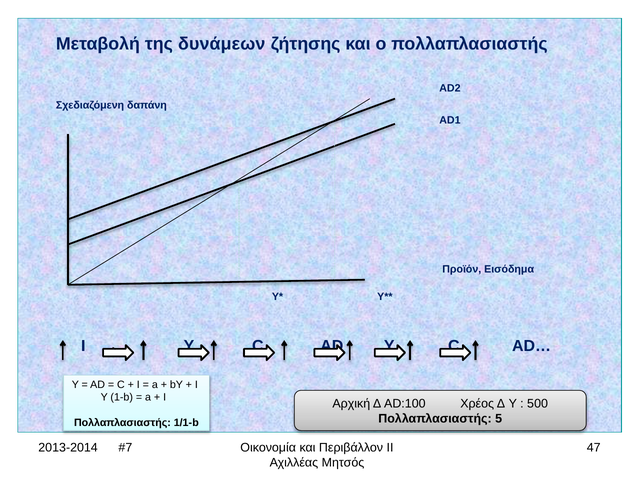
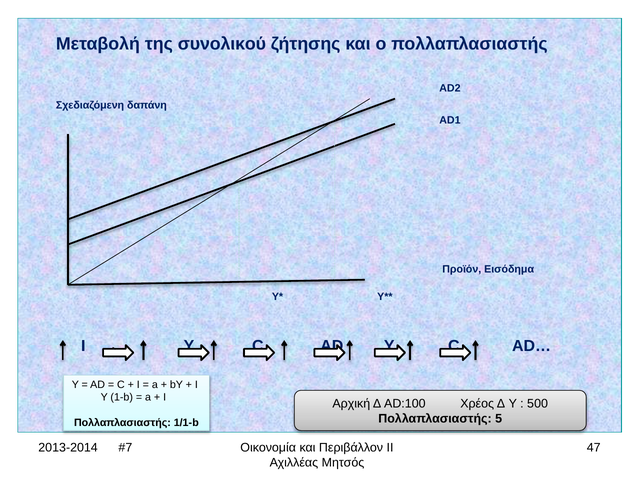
δυνάμεων: δυνάμεων -> συνολικού
